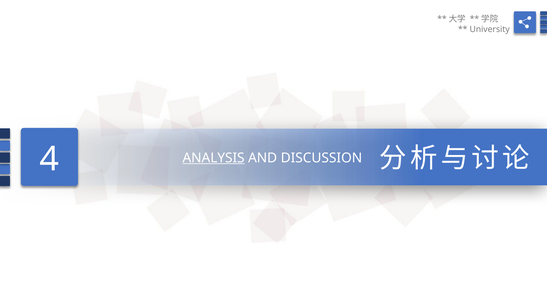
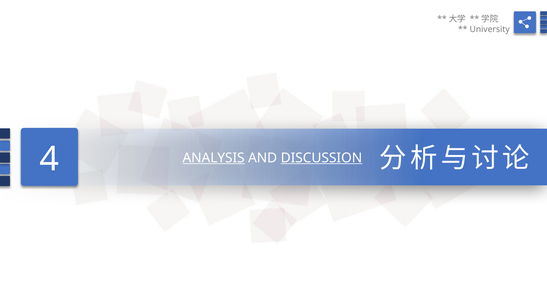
DISCUSSION underline: none -> present
